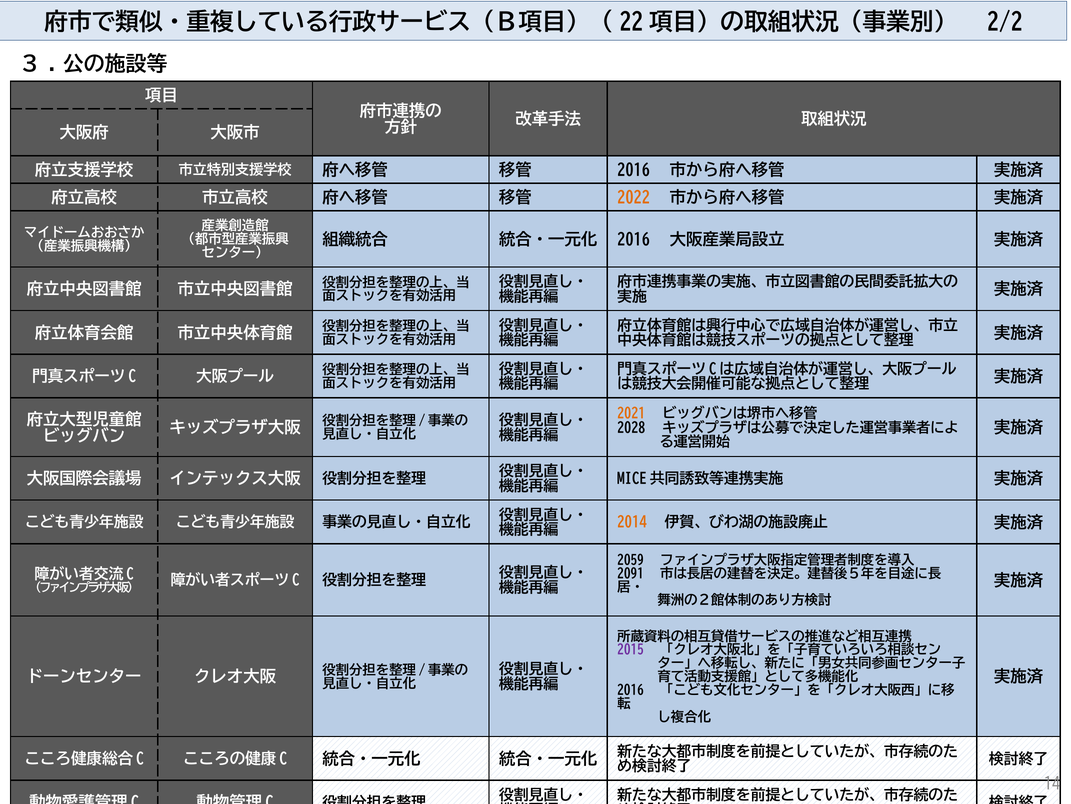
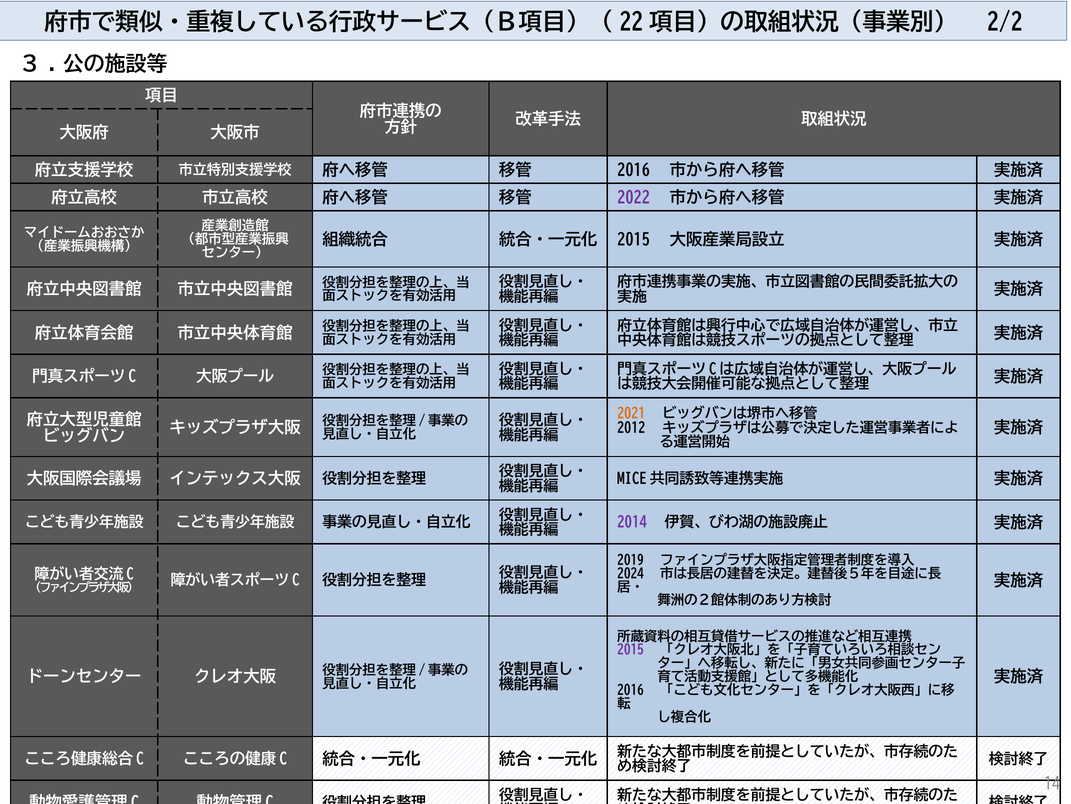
2022 colour: orange -> purple
2016 at (634, 239): 2016 -> 2015
2028: 2028 -> 2012
2014 colour: orange -> purple
2059: 2059 -> 2019
2091: 2091 -> 2024
